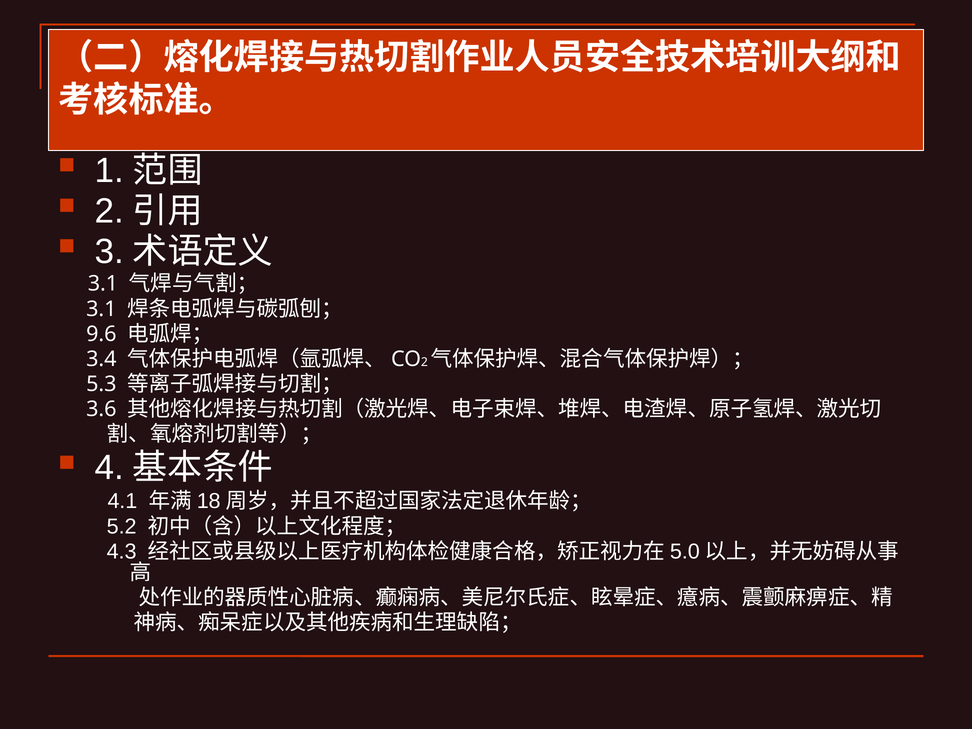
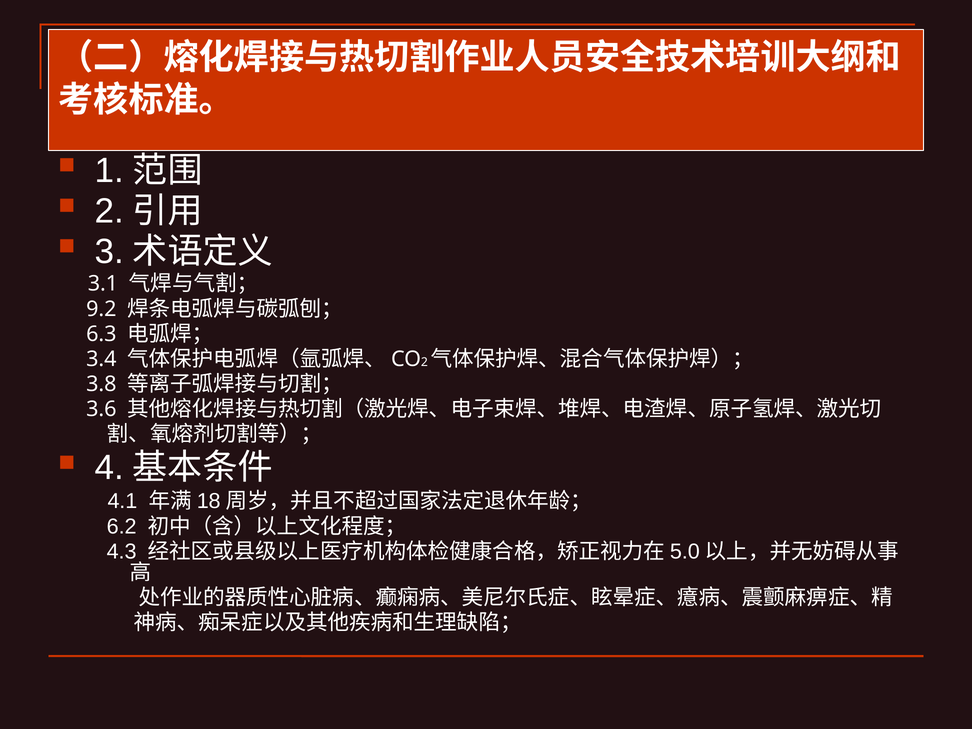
3.1 at (101, 309): 3.1 -> 9.2
9.6: 9.6 -> 6.3
5.3: 5.3 -> 3.8
5.2: 5.2 -> 6.2
